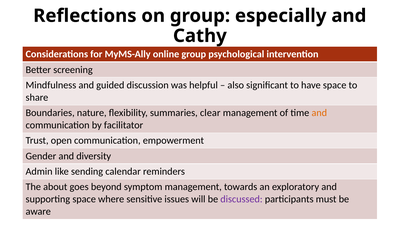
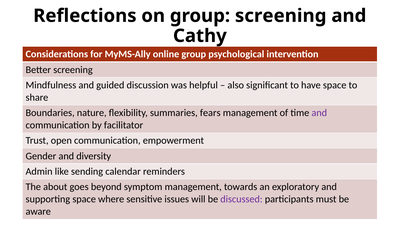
group especially: especially -> screening
clear: clear -> fears
and at (319, 113) colour: orange -> purple
